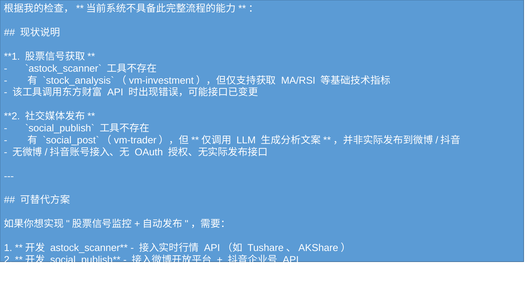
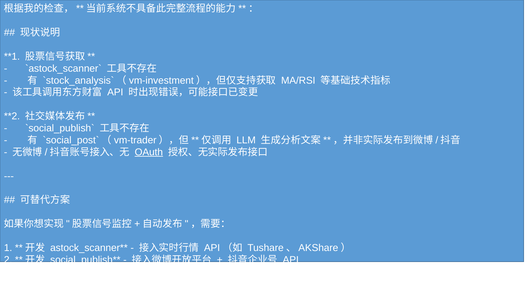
OAuth at (149, 152) underline: none -> present
